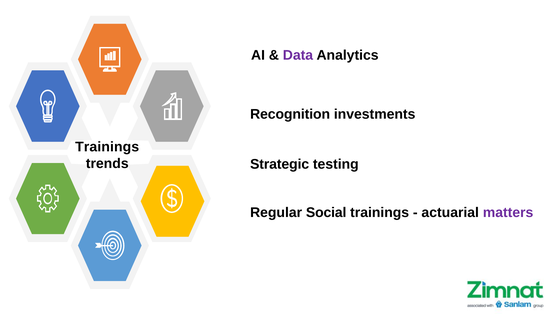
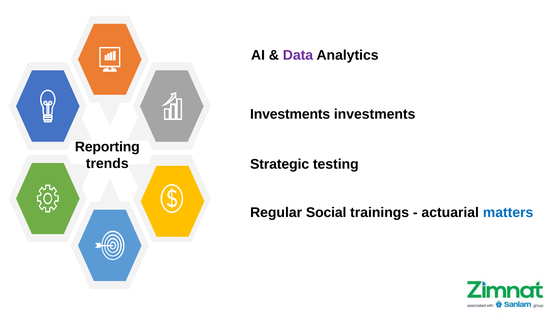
Recognition at (290, 114): Recognition -> Investments
Trainings at (107, 147): Trainings -> Reporting
matters colour: purple -> blue
